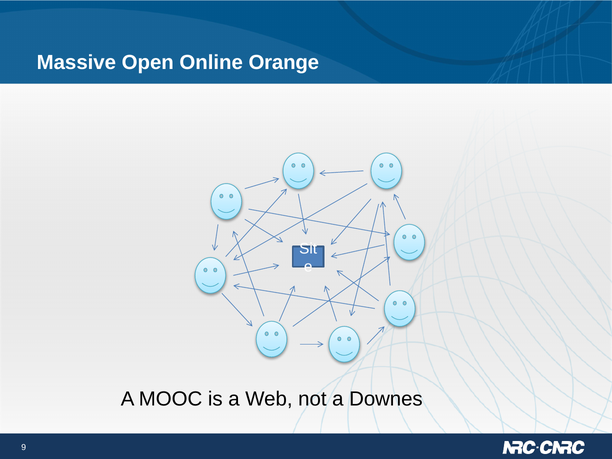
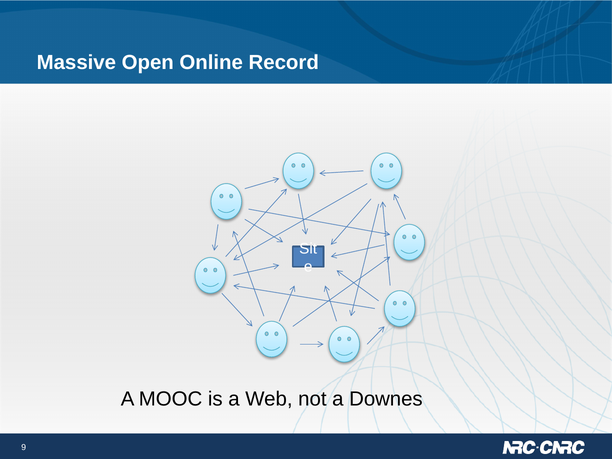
Orange: Orange -> Record
